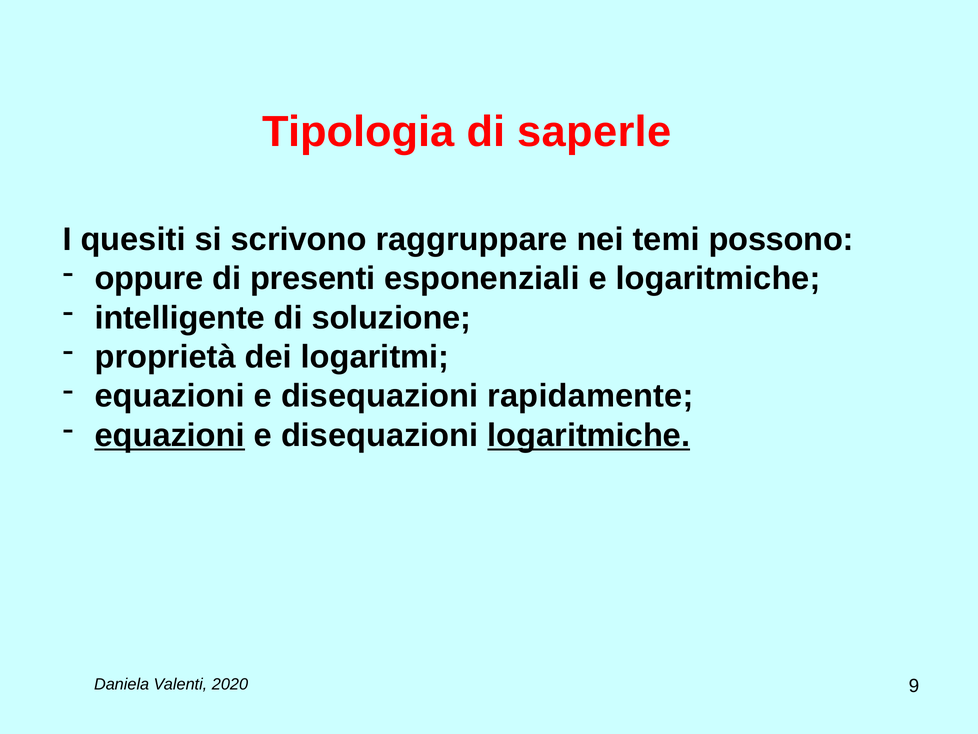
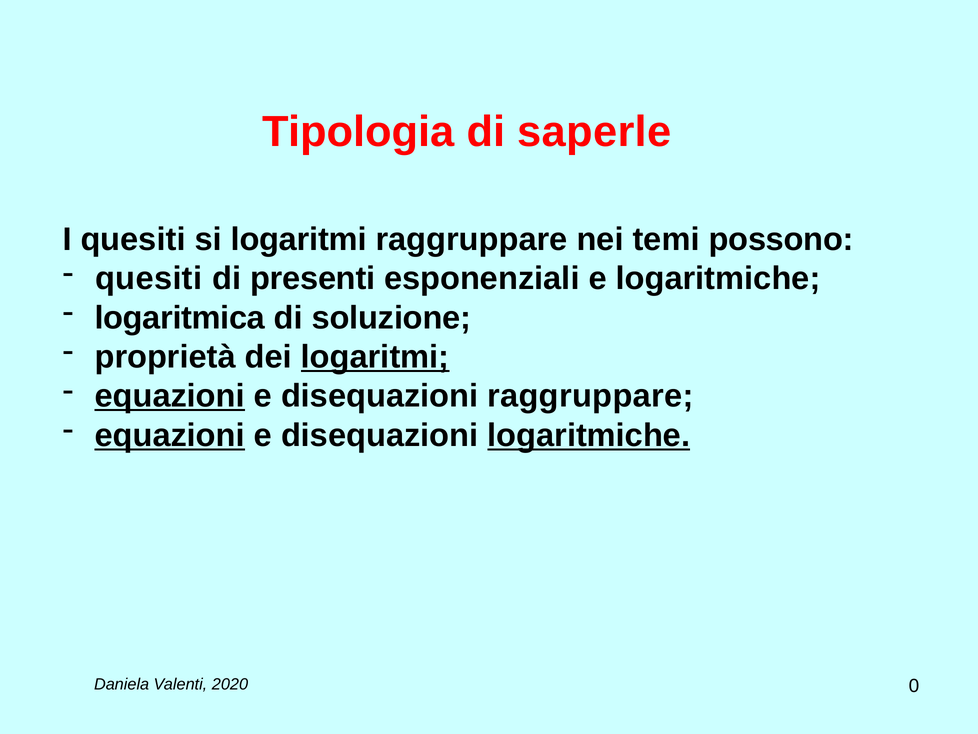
si scrivono: scrivono -> logaritmi
oppure at (149, 278): oppure -> quesiti
intelligente: intelligente -> logaritmica
logaritmi at (375, 357) underline: none -> present
equazioni at (170, 396) underline: none -> present
disequazioni rapidamente: rapidamente -> raggruppare
9: 9 -> 0
